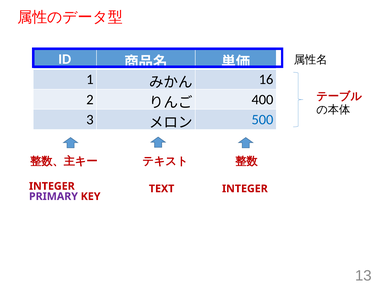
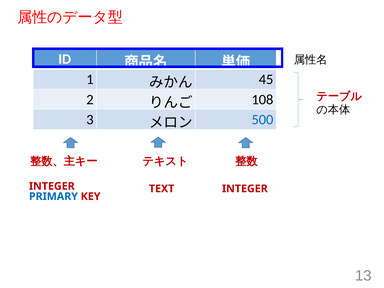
16: 16 -> 45
400: 400 -> 108
PRIMARY colour: purple -> blue
